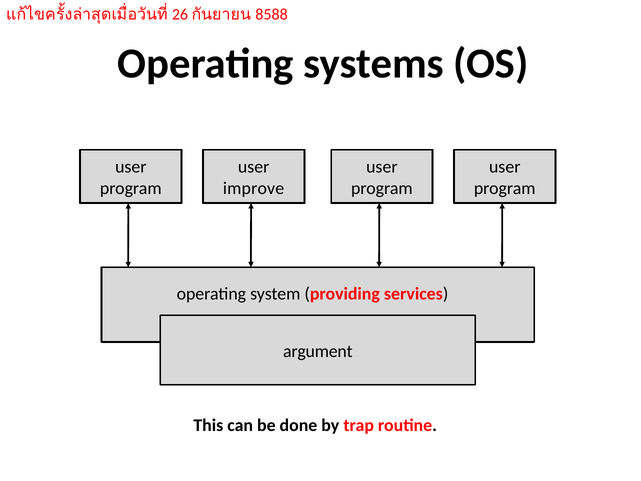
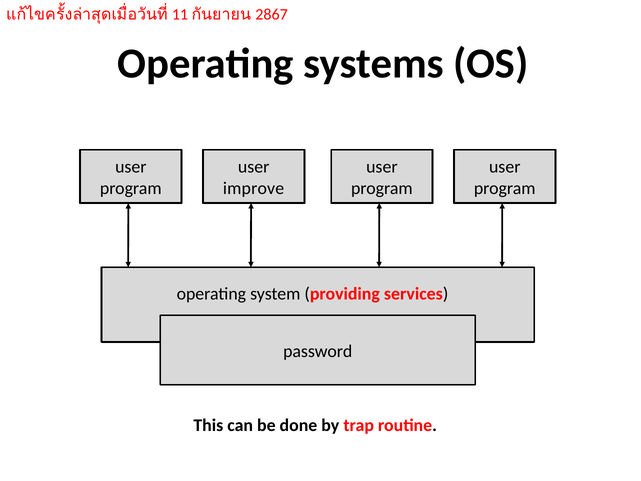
26: 26 -> 11
8588: 8588 -> 2867
argument: argument -> password
